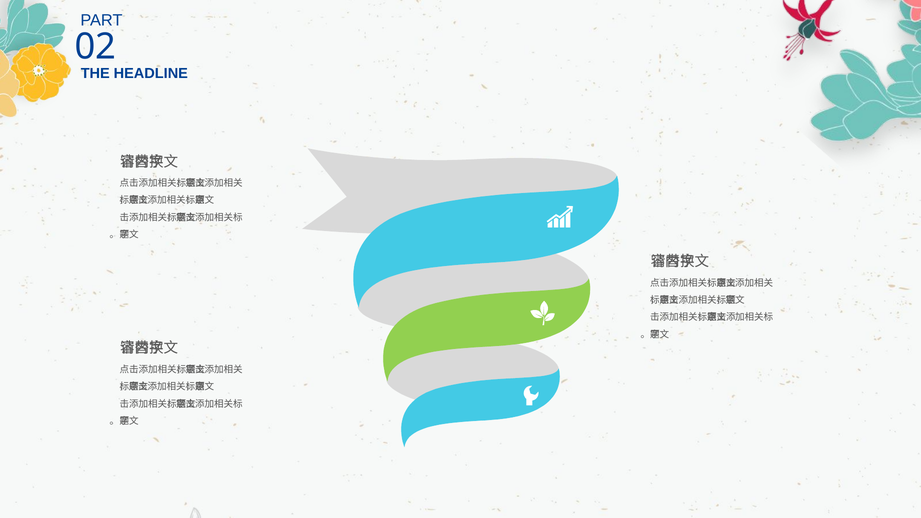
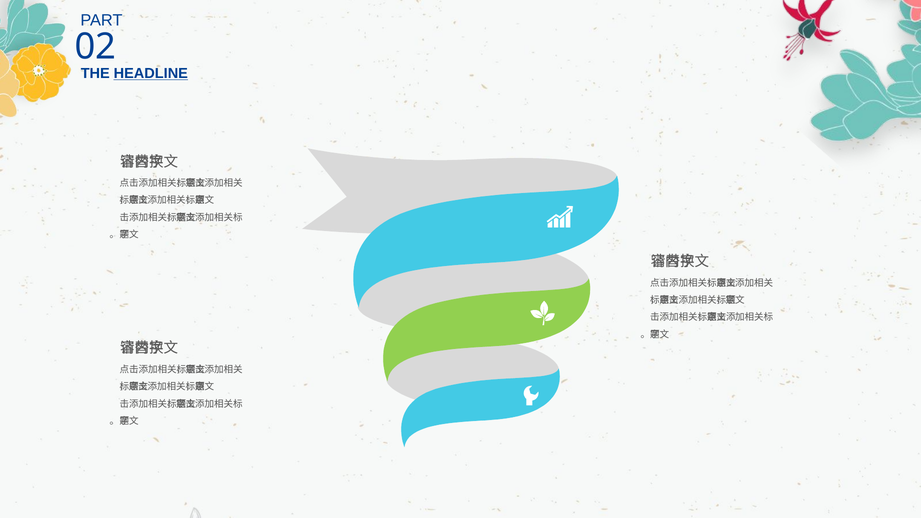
HEADLINE underline: none -> present
